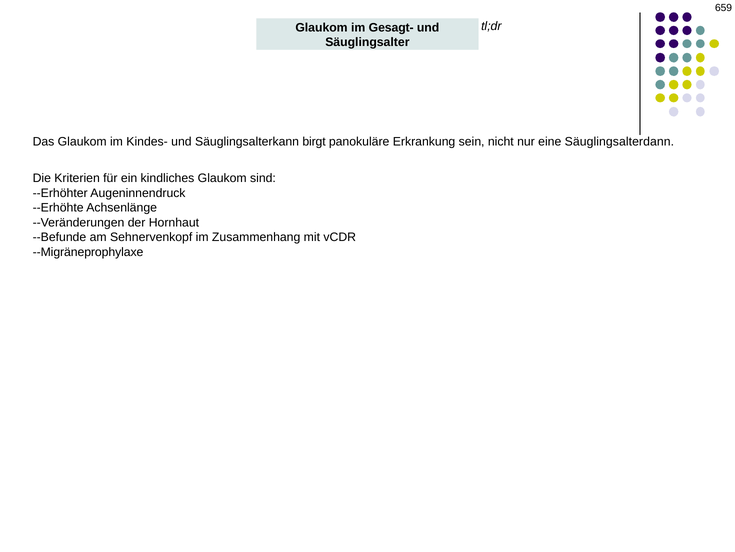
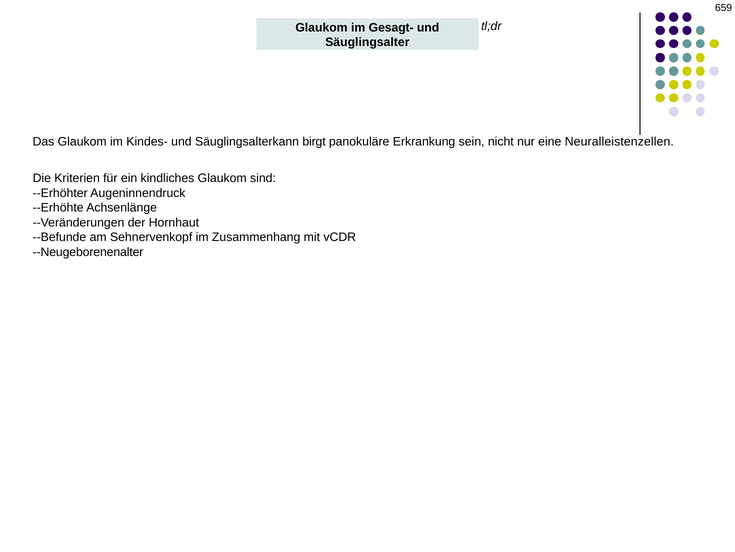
Säuglingsalterdann: Säuglingsalterdann -> Neuralleistenzellen
--Migräneprophylaxe: --Migräneprophylaxe -> --Neugeborenenalter
